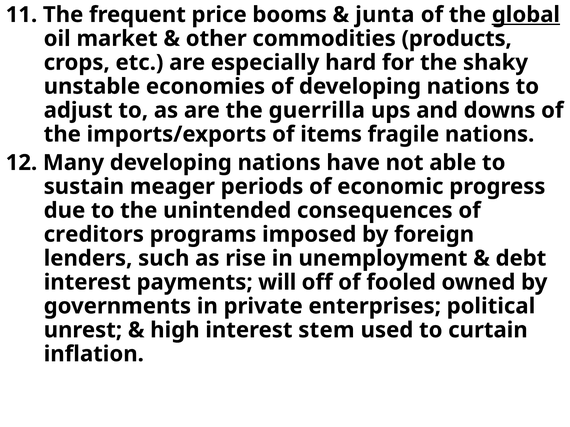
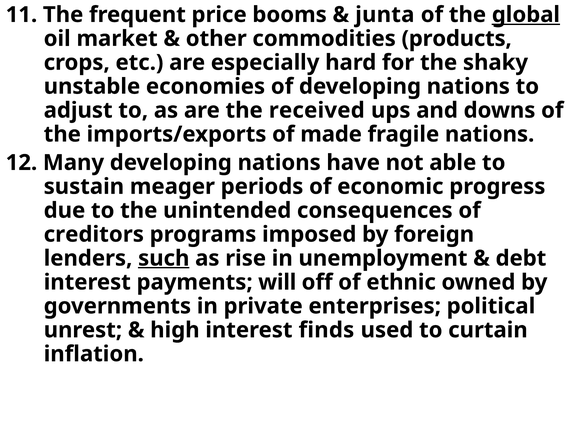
guerrilla: guerrilla -> received
items: items -> made
such underline: none -> present
fooled: fooled -> ethnic
stem: stem -> finds
